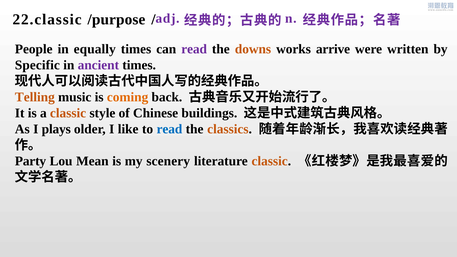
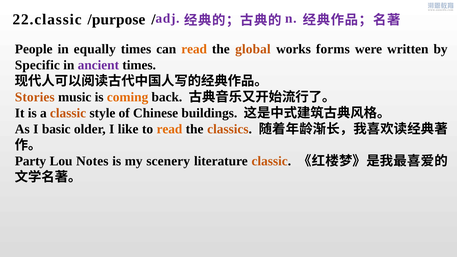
read at (194, 49) colour: purple -> orange
downs: downs -> global
arrive: arrive -> forms
Telling: Telling -> Stories
plays: plays -> basic
read at (169, 129) colour: blue -> orange
Mean: Mean -> Notes
